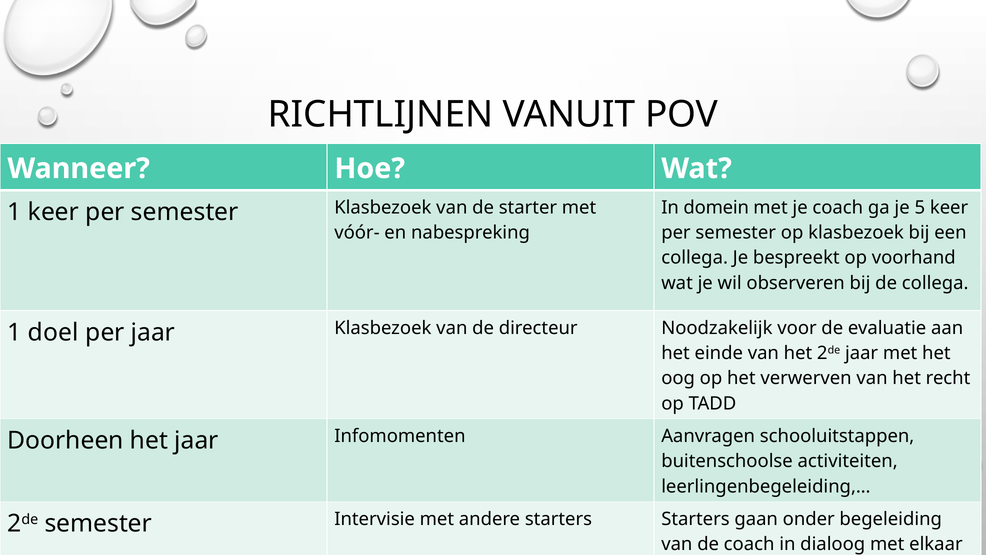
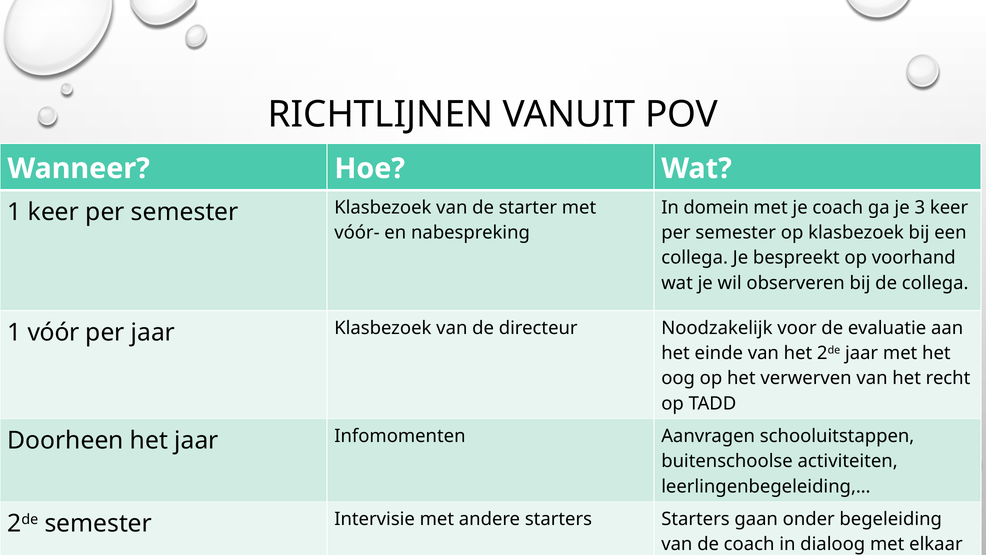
5: 5 -> 3
doel: doel -> vóór
